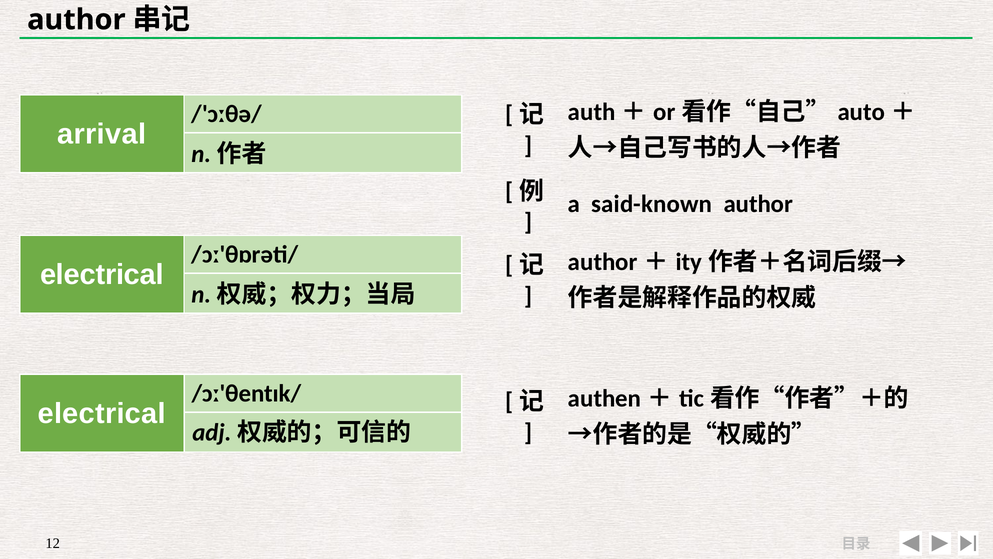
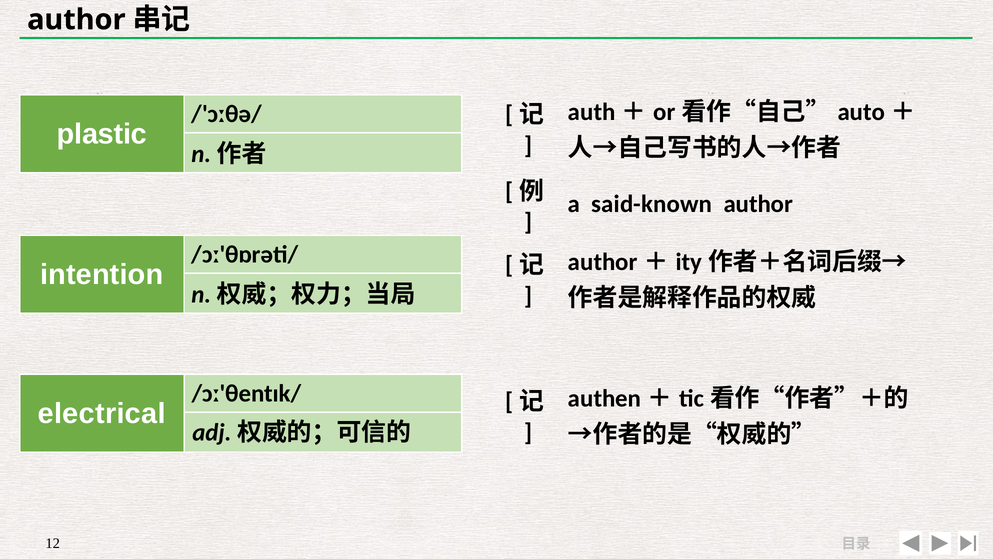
arrival: arrival -> plastic
electrical at (102, 275): electrical -> intention
